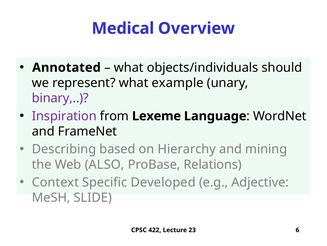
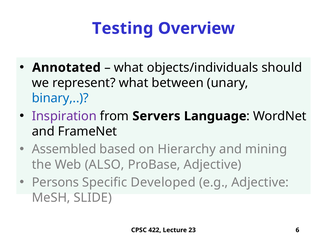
Medical: Medical -> Testing
example: example -> between
binary colour: purple -> blue
Lexeme: Lexeme -> Servers
Describing: Describing -> Assembled
ProBase Relations: Relations -> Adjective
Context: Context -> Persons
